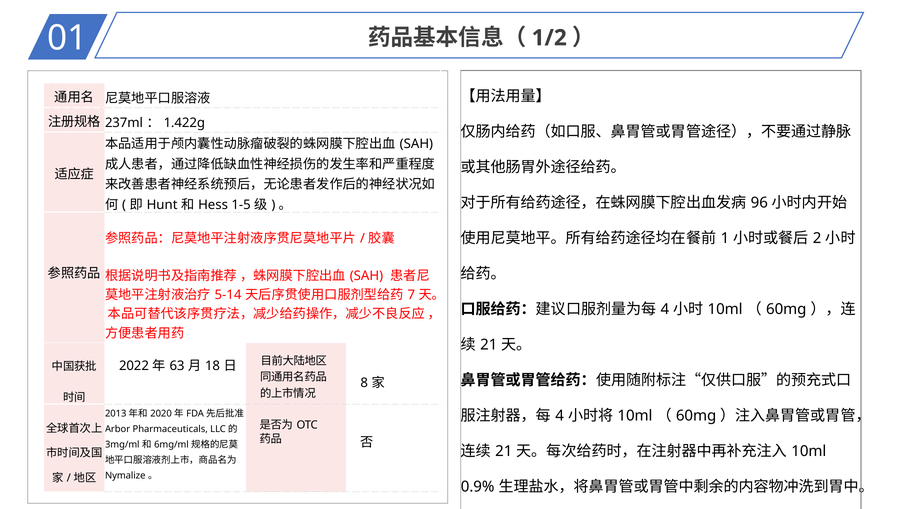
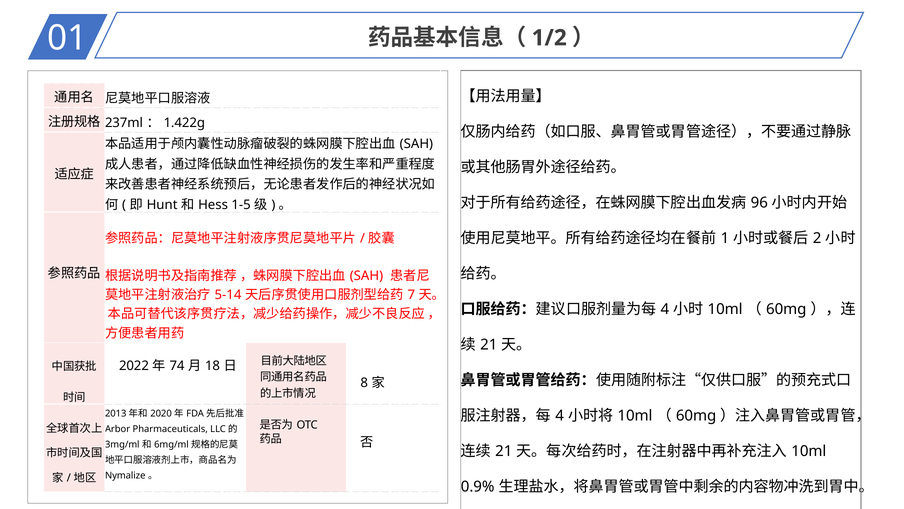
63: 63 -> 74
